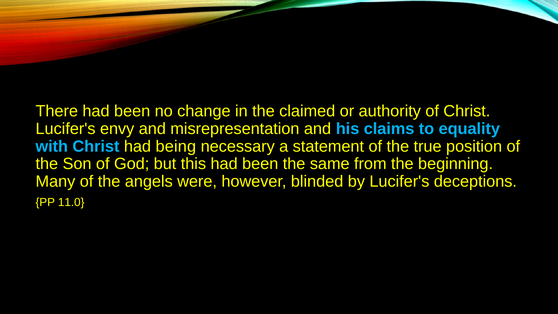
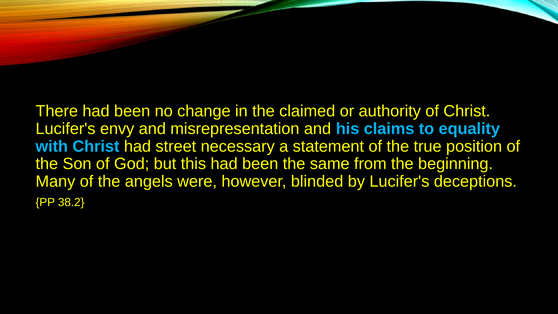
being: being -> street
11.0: 11.0 -> 38.2
